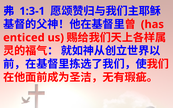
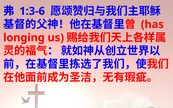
1:3-1: 1:3-1 -> 1:3-6
enticed: enticed -> longing
